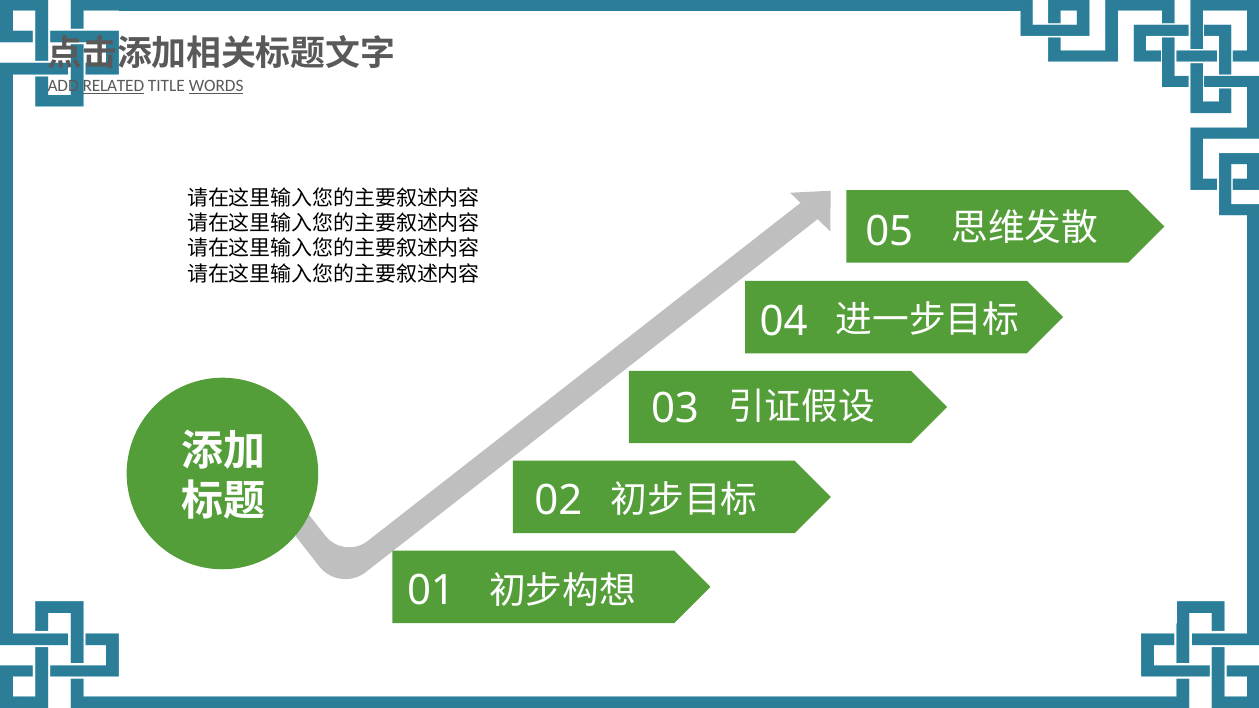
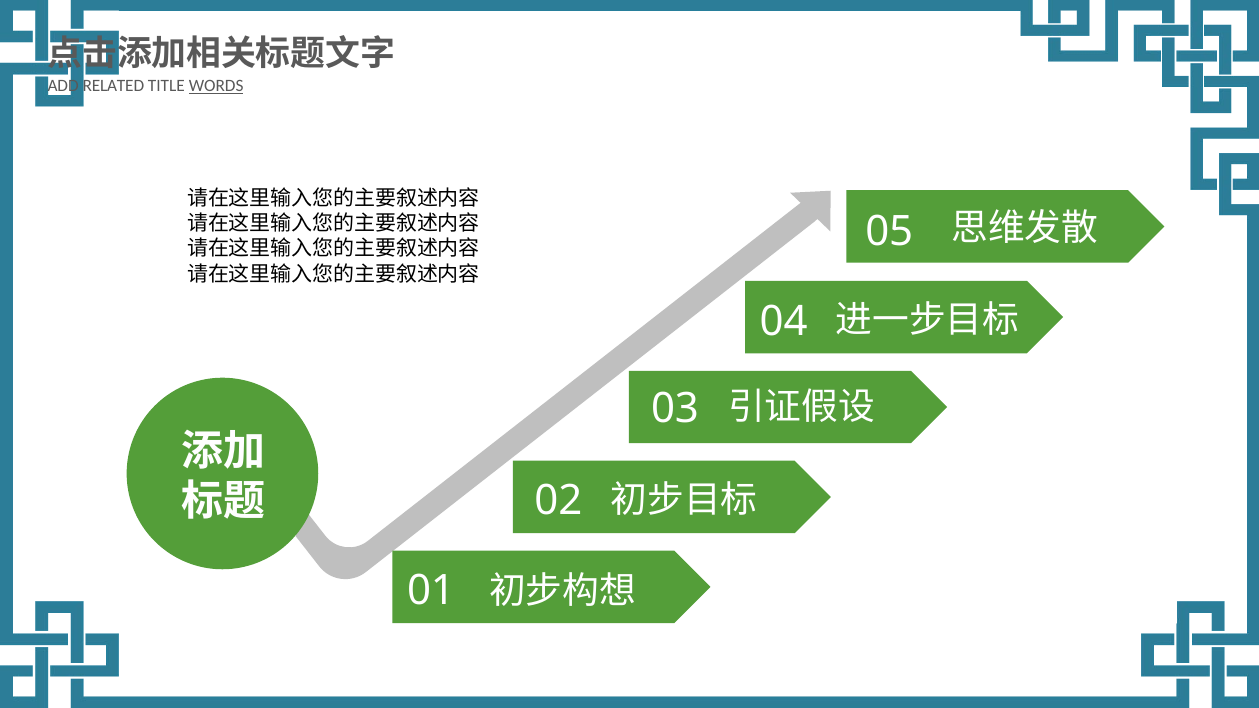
RELATED underline: present -> none
